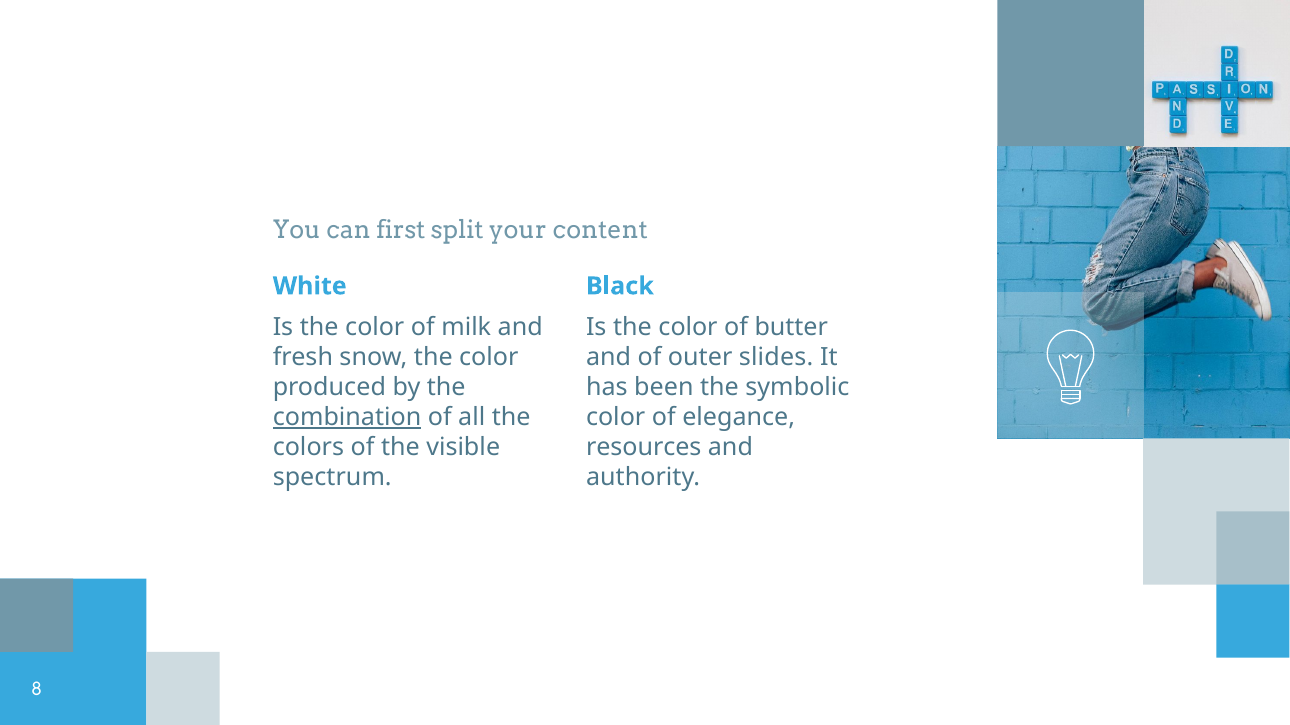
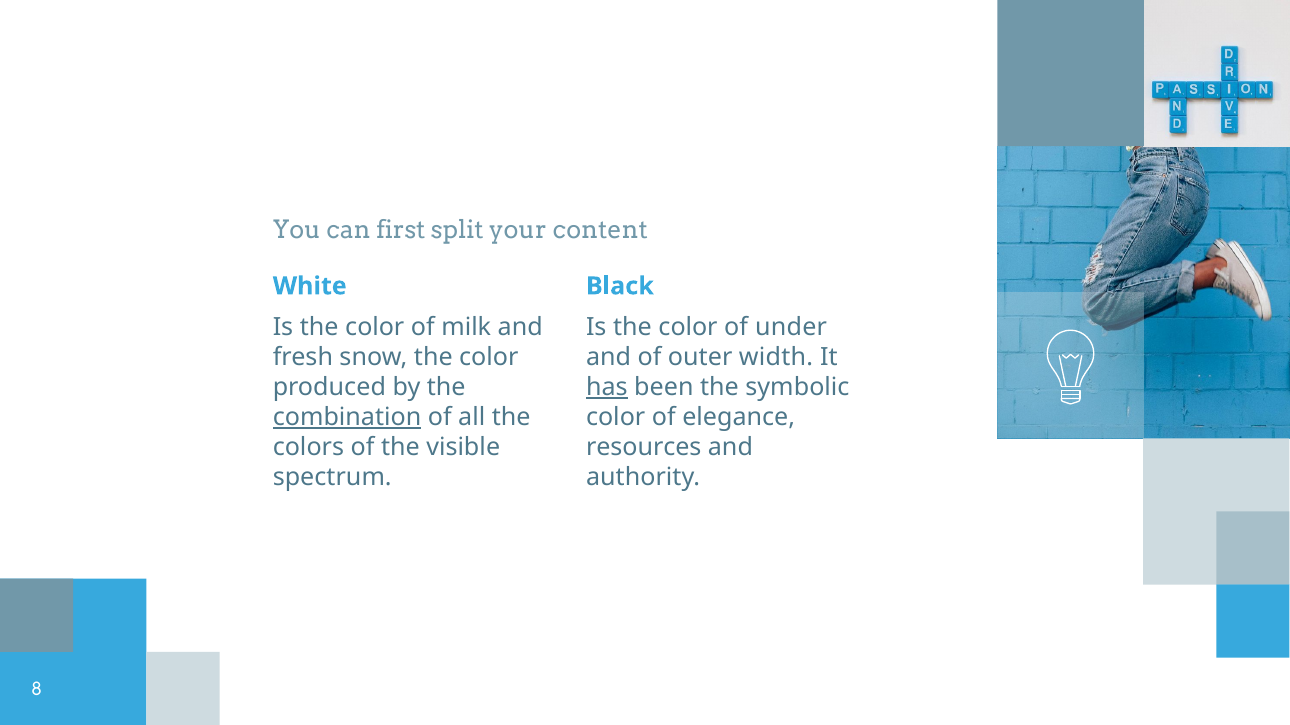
butter: butter -> under
slides: slides -> width
has underline: none -> present
